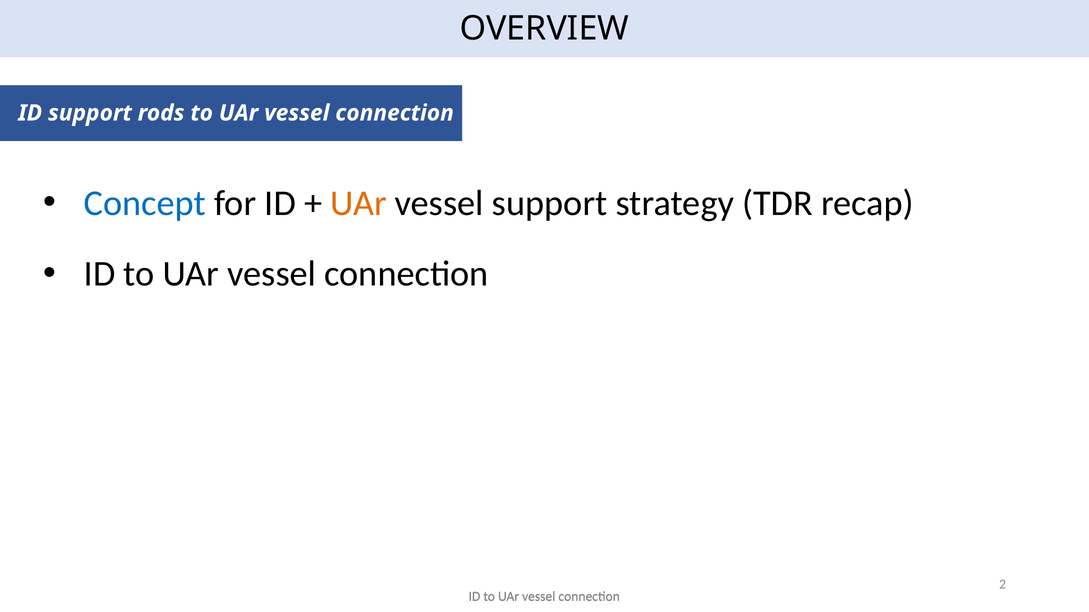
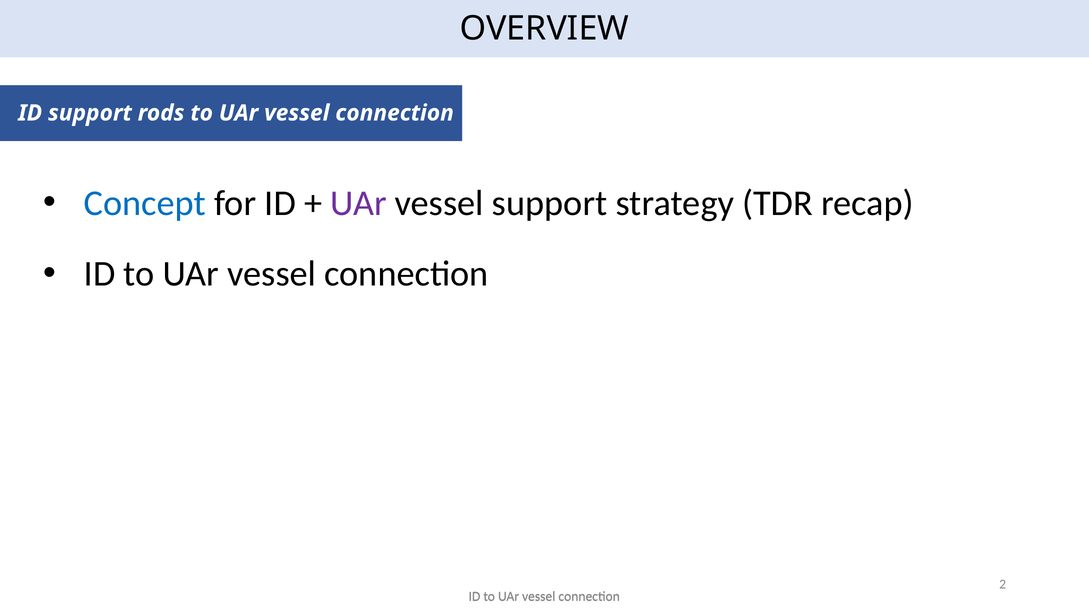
UAr at (359, 203) colour: orange -> purple
